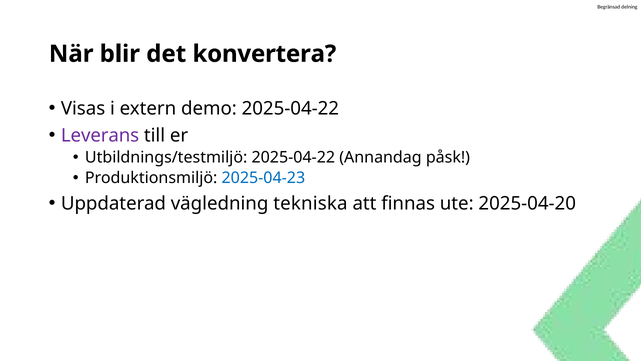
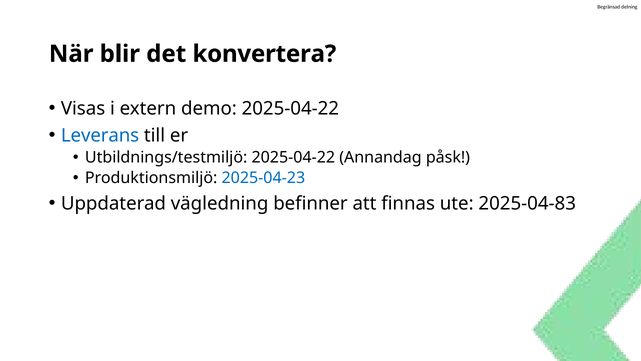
Leverans colour: purple -> blue
tekniska: tekniska -> befinner
2025-04-20: 2025-04-20 -> 2025-04-83
